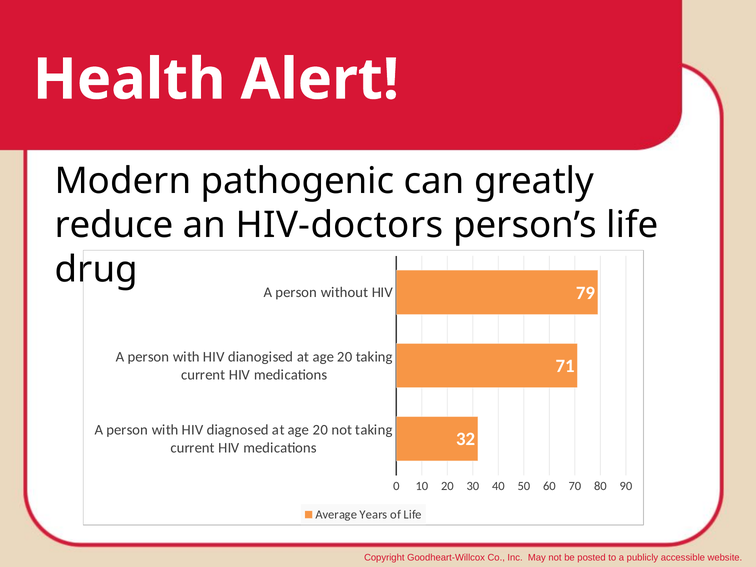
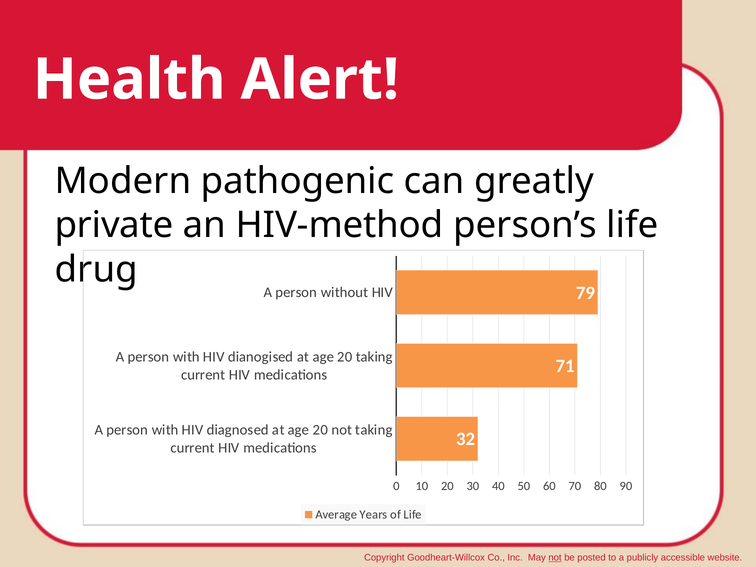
reduce: reduce -> private
HIV-doctors: HIV-doctors -> HIV-method
not at (555, 558) underline: none -> present
